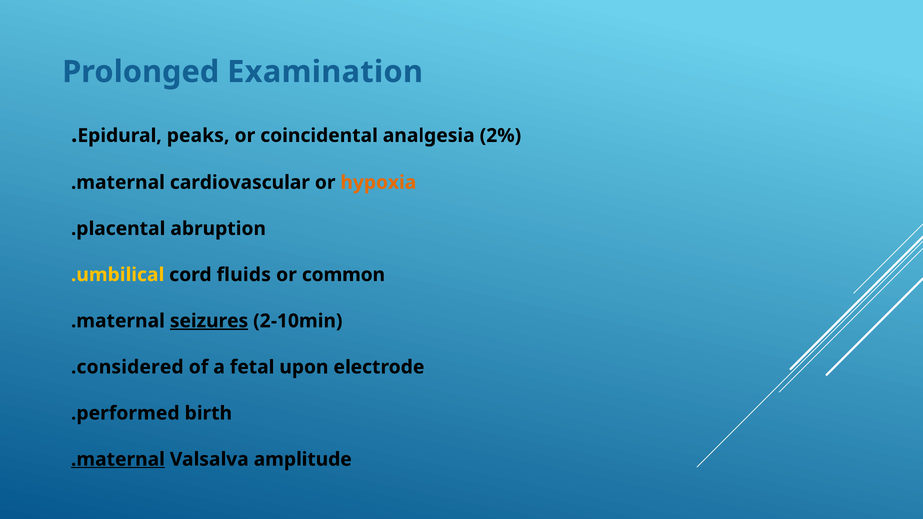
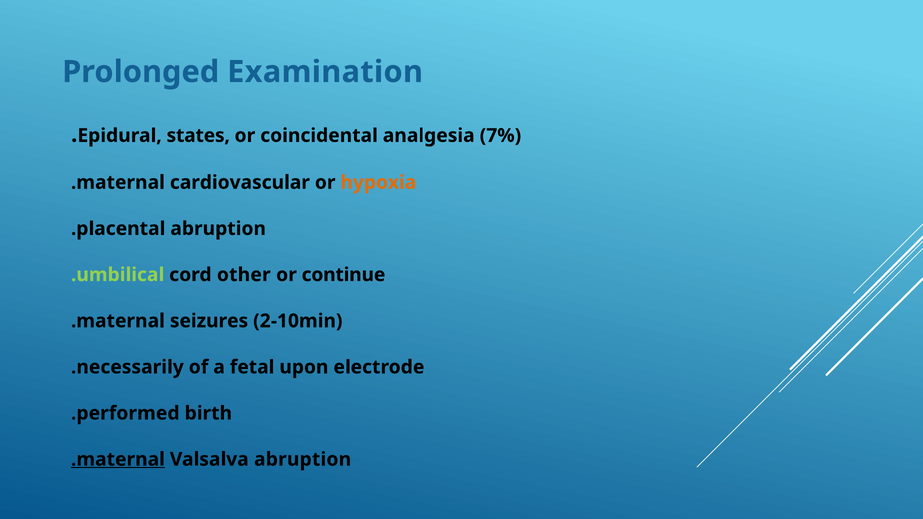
peaks: peaks -> states
2%: 2% -> 7%
.umbilical colour: yellow -> light green
fluids: fluids -> other
common: common -> continue
seizures underline: present -> none
.considered: .considered -> .necessarily
Valsalva amplitude: amplitude -> abruption
